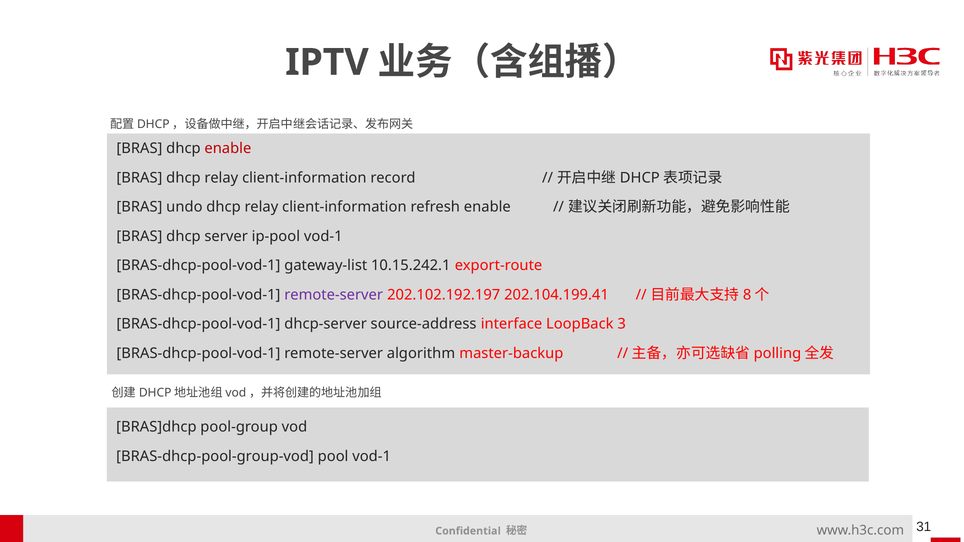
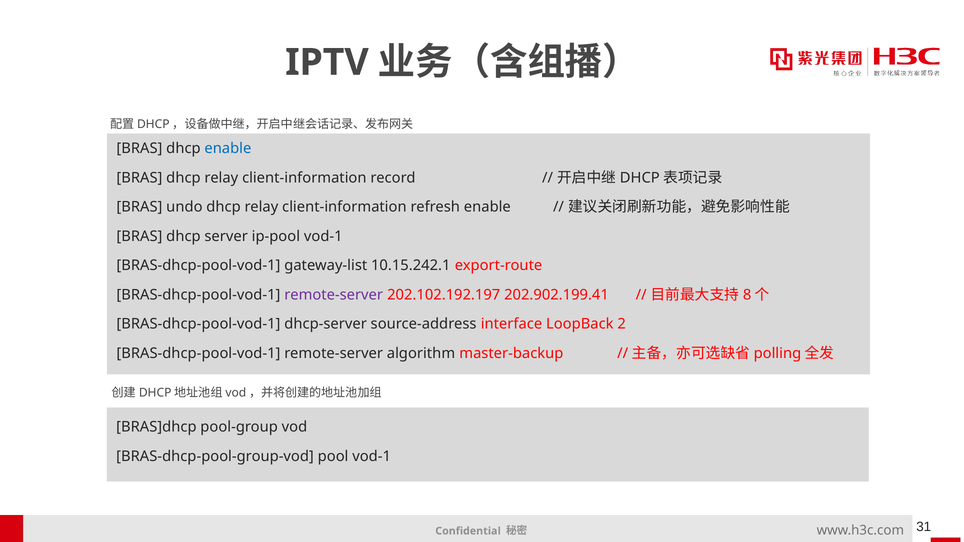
enable at (228, 149) colour: red -> blue
202.104.199.41: 202.104.199.41 -> 202.902.199.41
3: 3 -> 2
